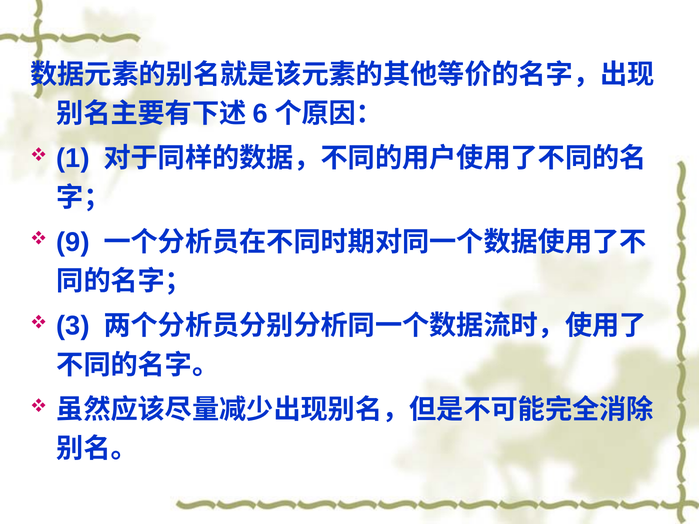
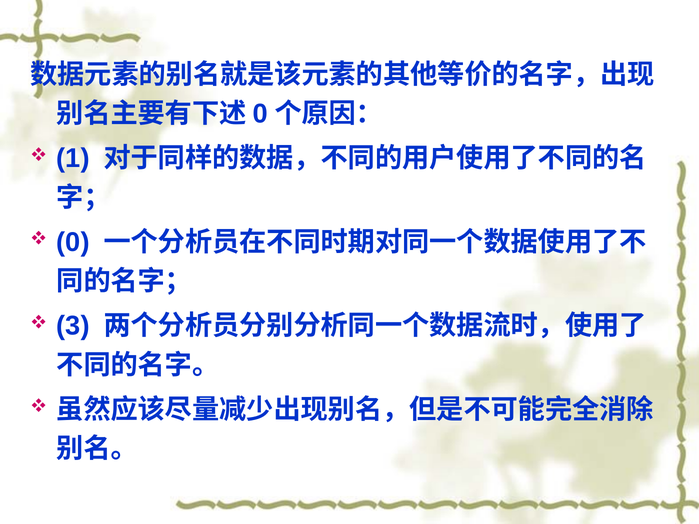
6 at (261, 114): 6 -> 0
9 at (73, 242): 9 -> 0
